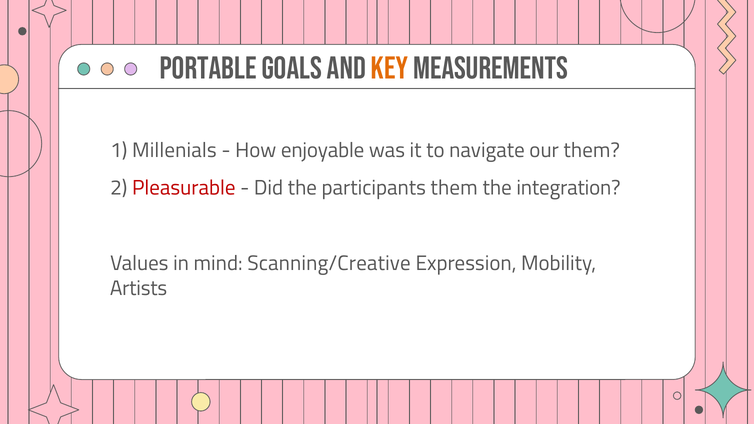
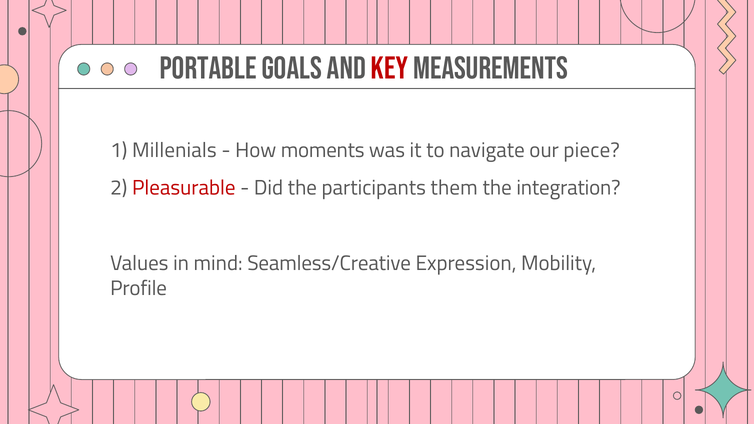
Key colour: orange -> red
enjoyable: enjoyable -> moments
our them: them -> piece
Scanning/Creative: Scanning/Creative -> Seamless/Creative
Artists: Artists -> Profile
